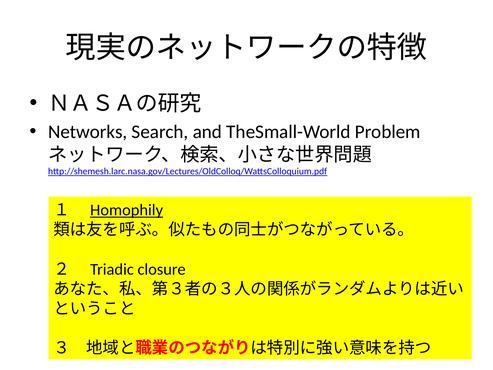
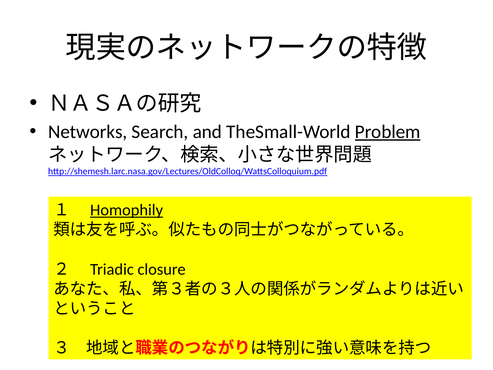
Problem underline: none -> present
